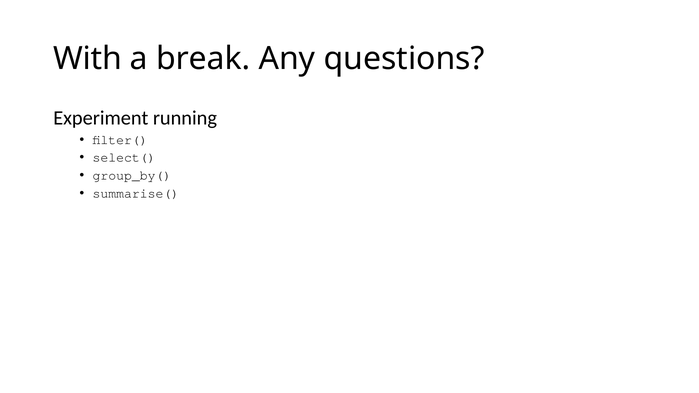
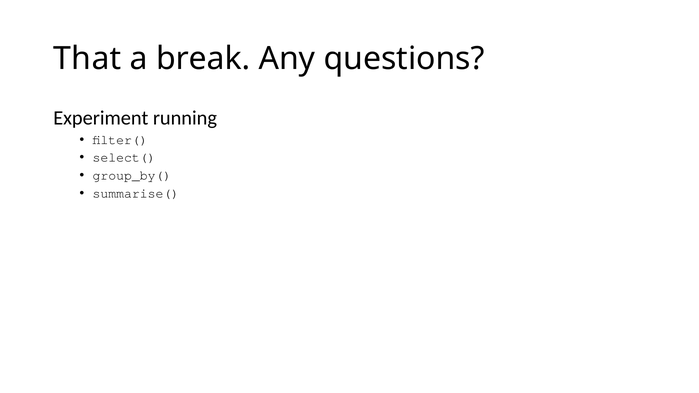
With: With -> That
